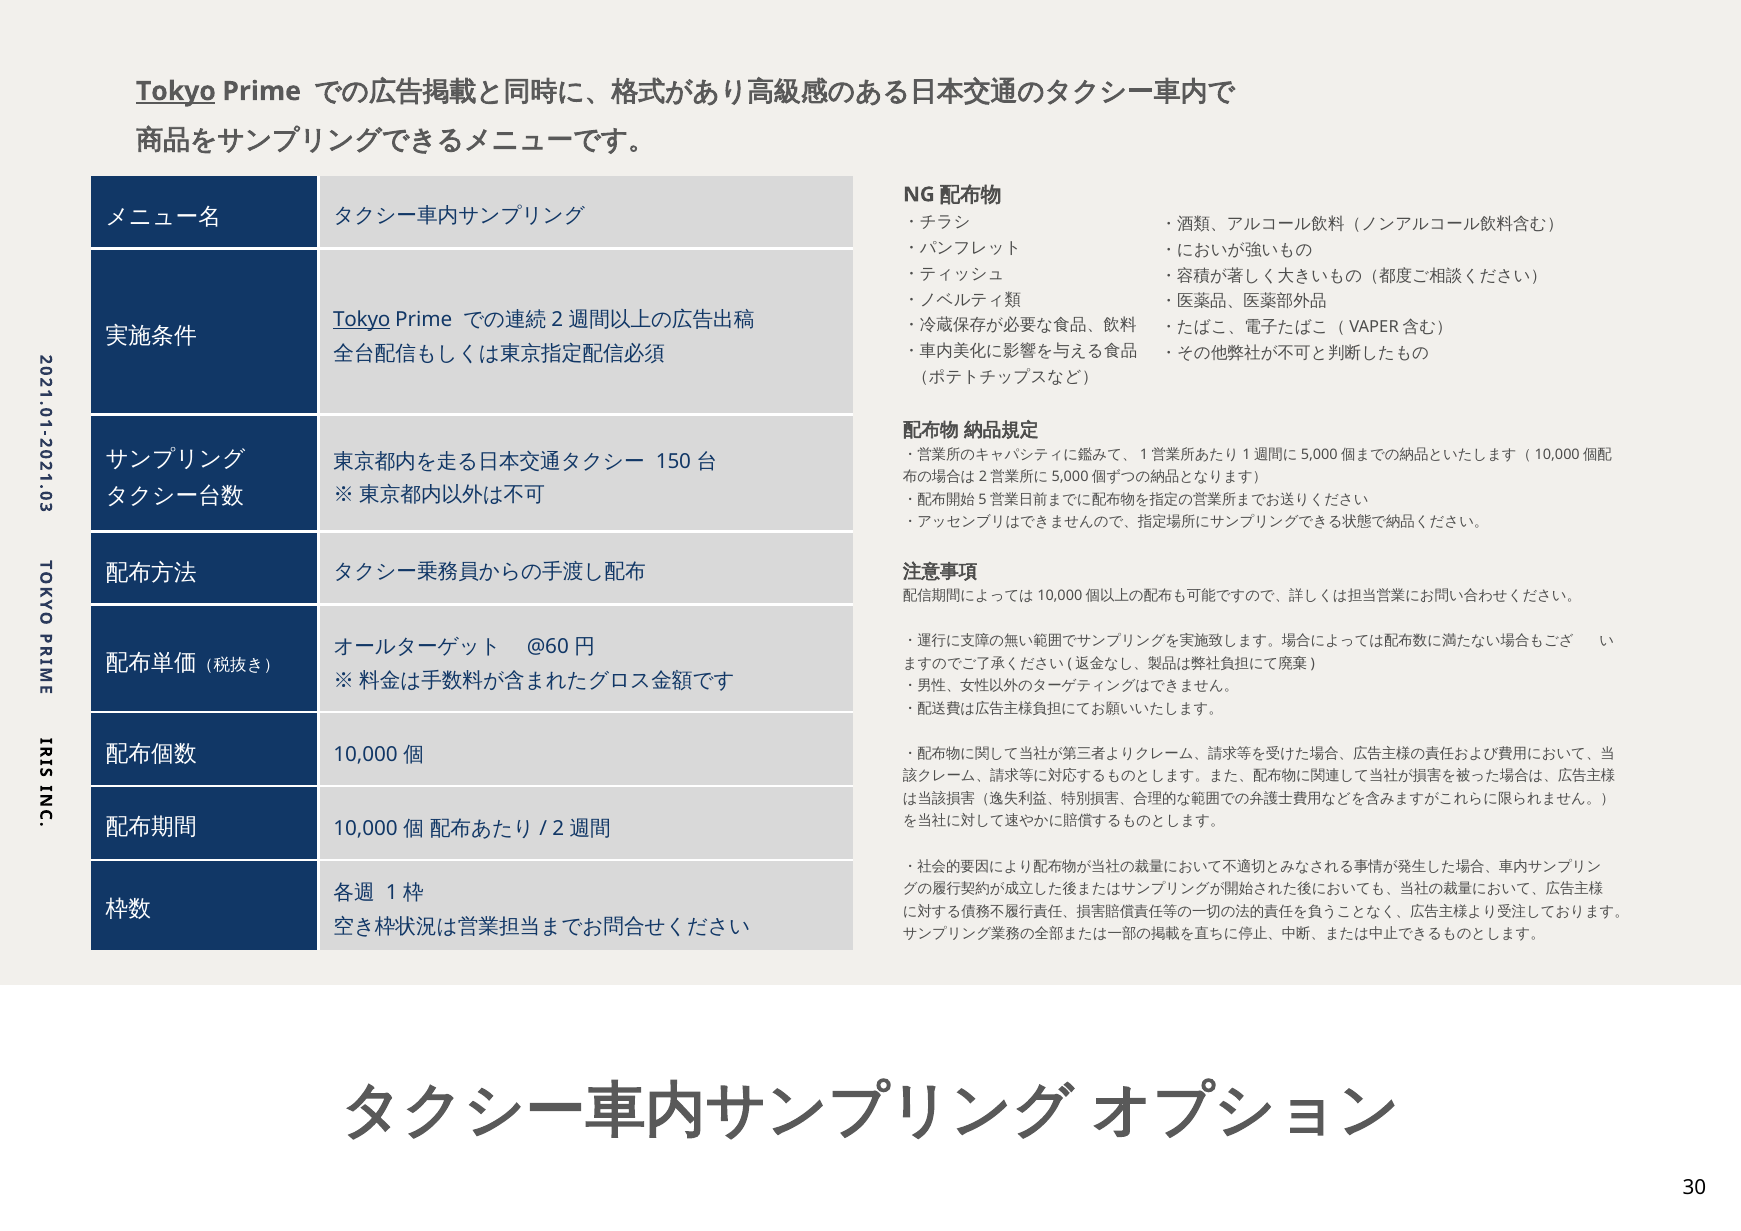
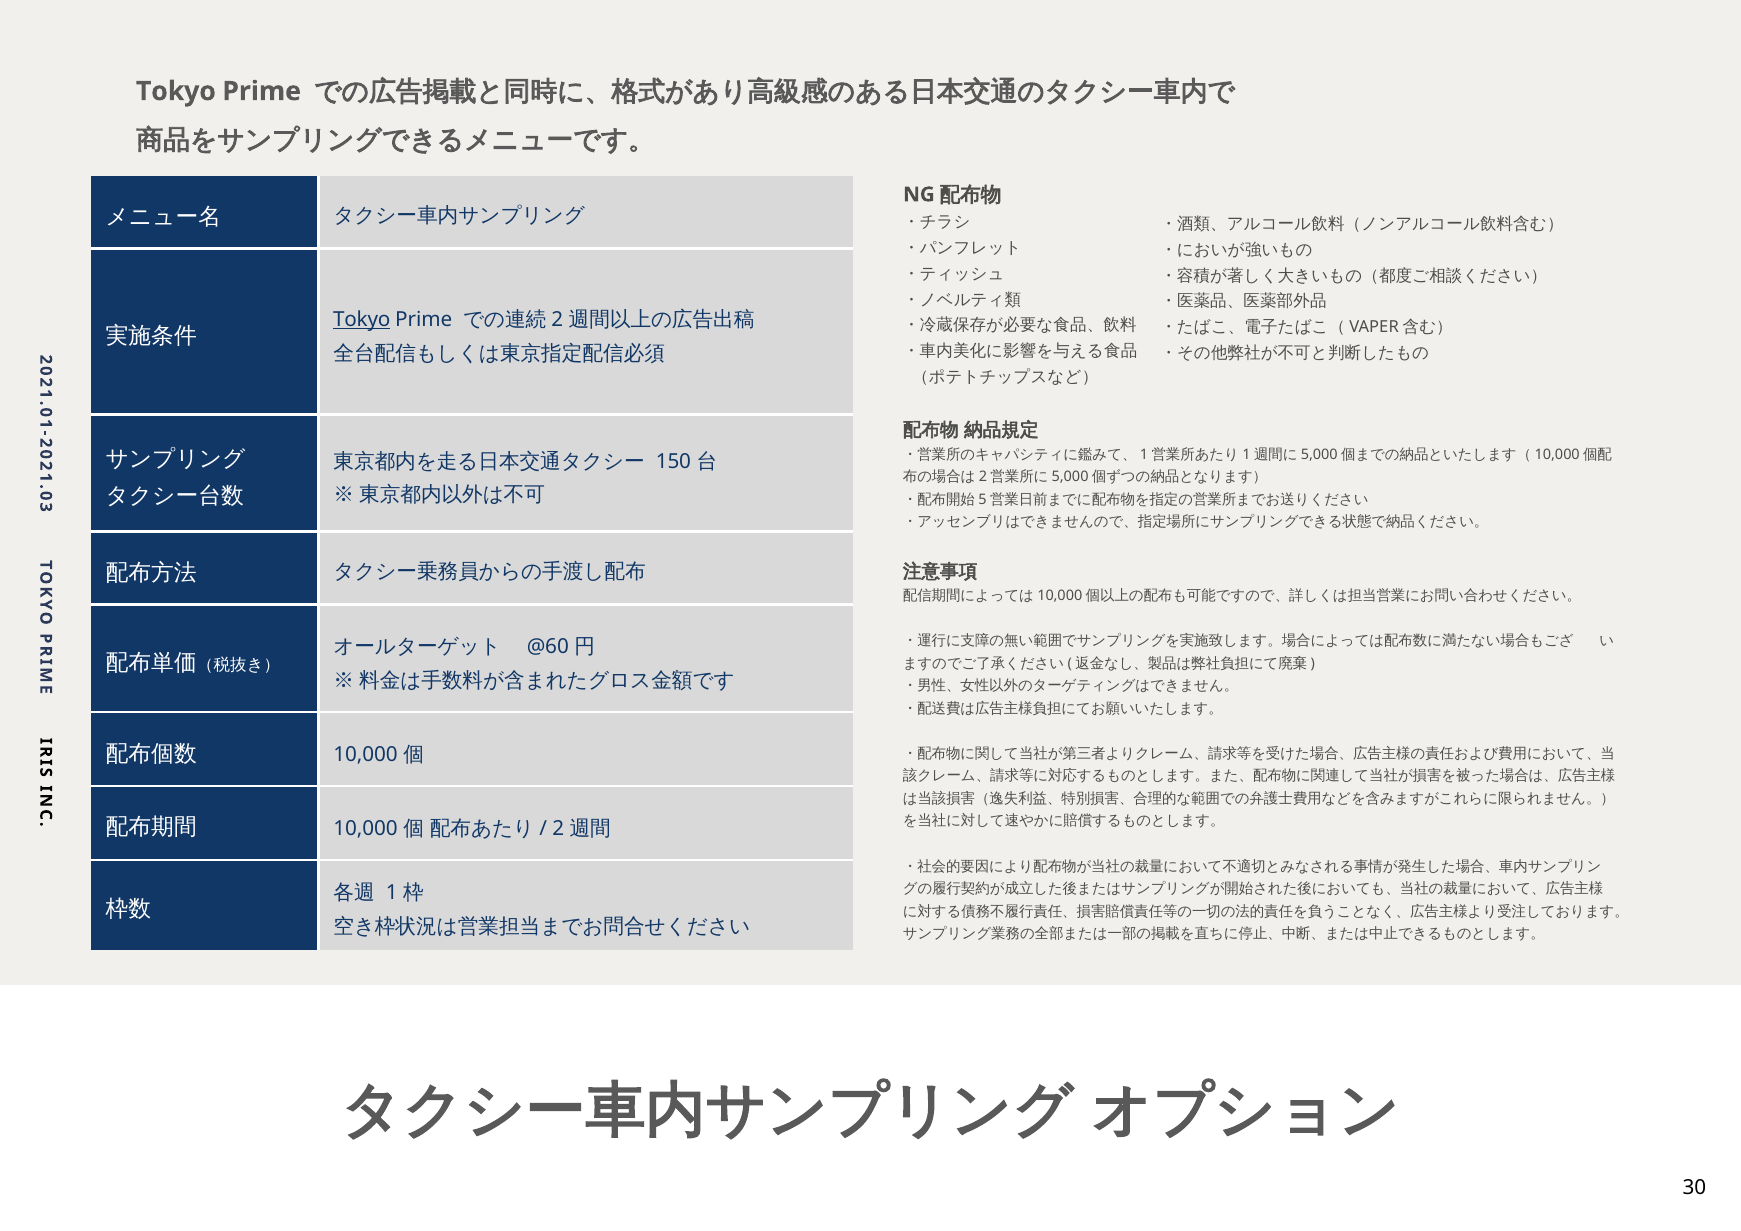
Tokyo at (176, 91) underline: present -> none
